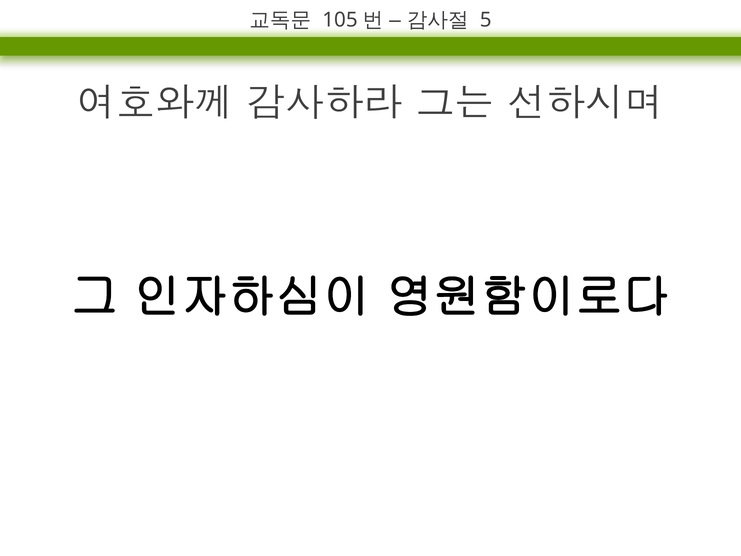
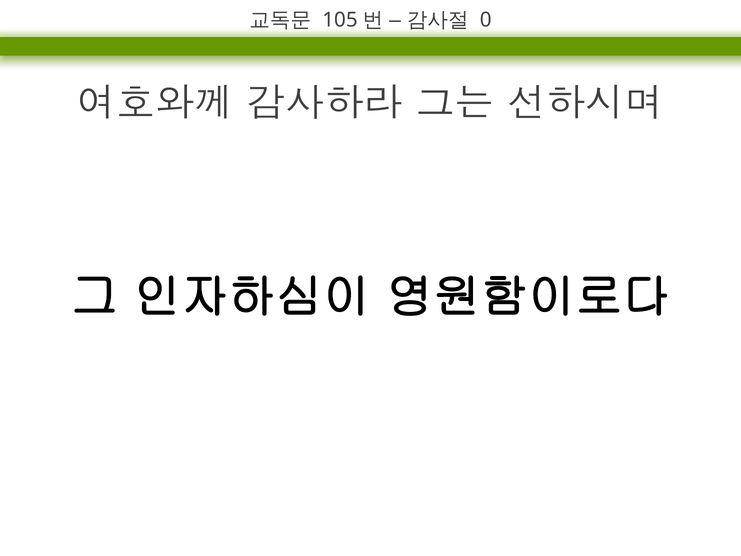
5: 5 -> 0
